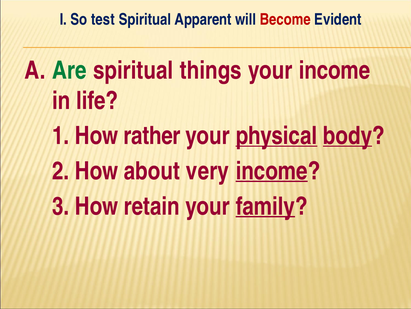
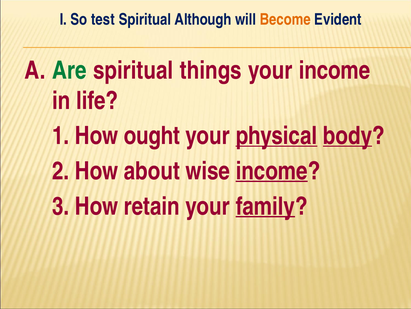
Apparent: Apparent -> Although
Become colour: red -> orange
rather: rather -> ought
very: very -> wise
